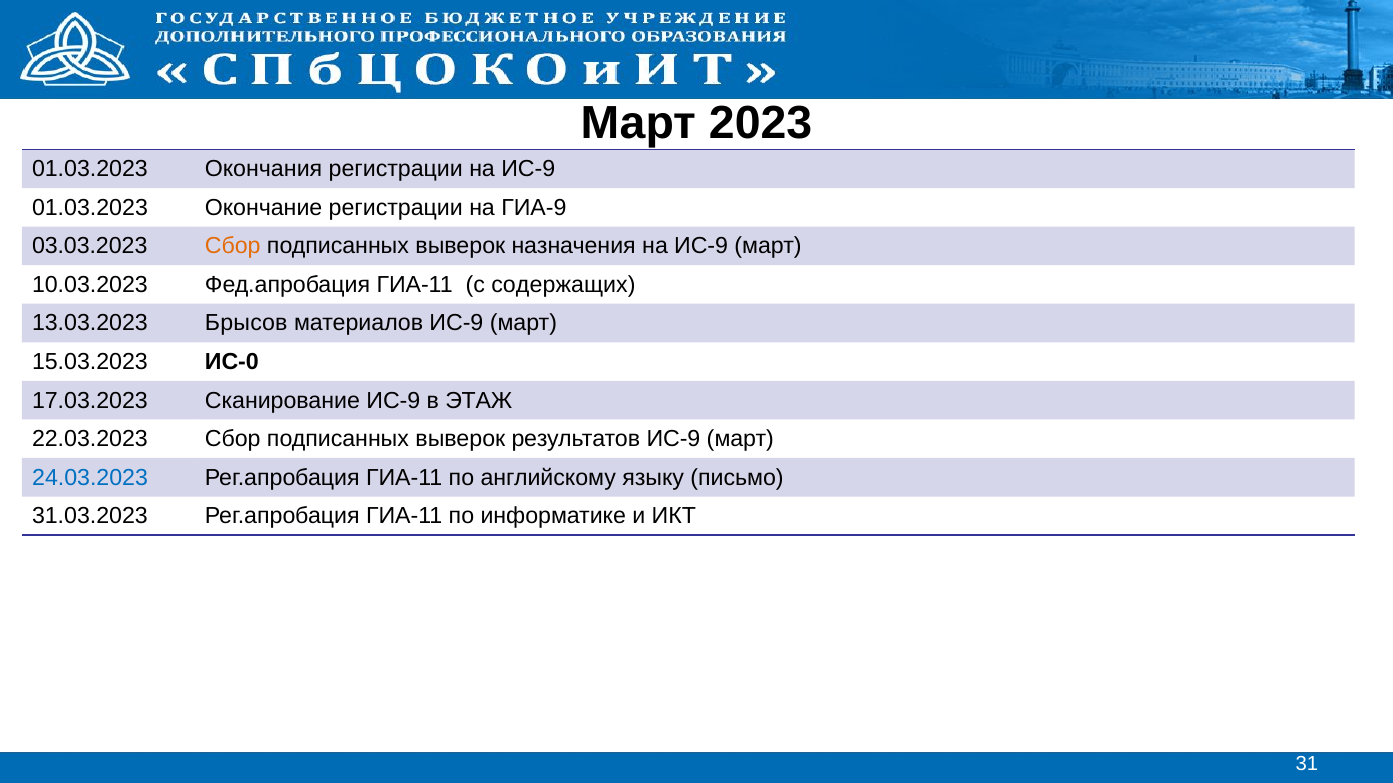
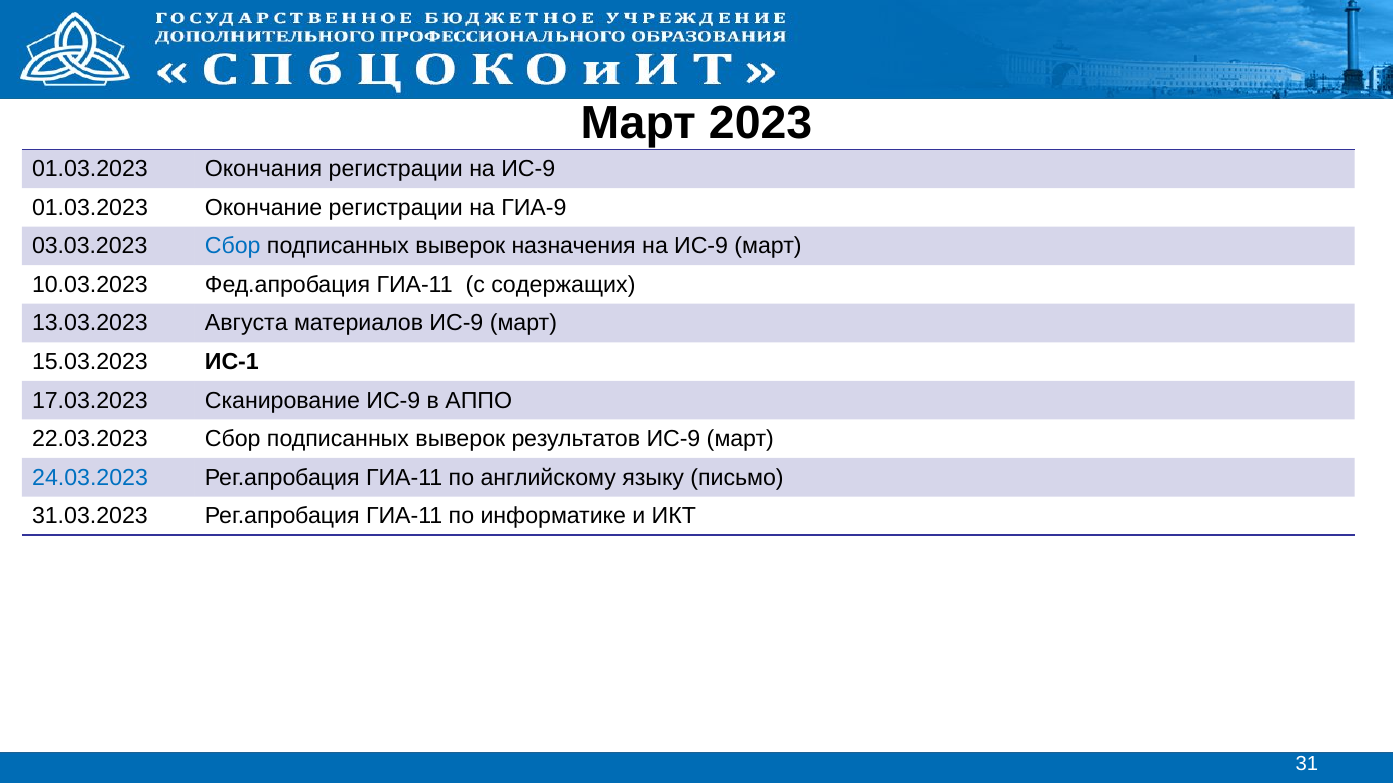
Сбор at (233, 246) colour: orange -> blue
Брысов: Брысов -> Августа
ИС-0: ИС-0 -> ИС-1
ЭТАЖ: ЭТАЖ -> АППО
